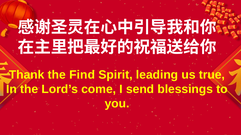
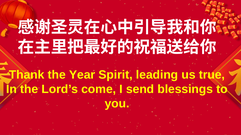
Find: Find -> Year
